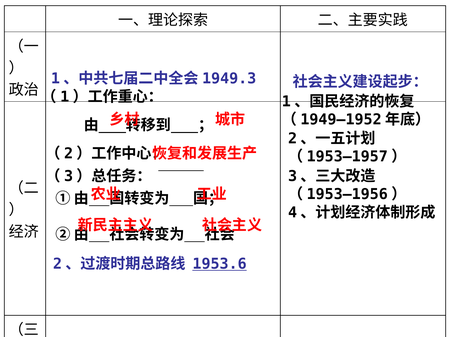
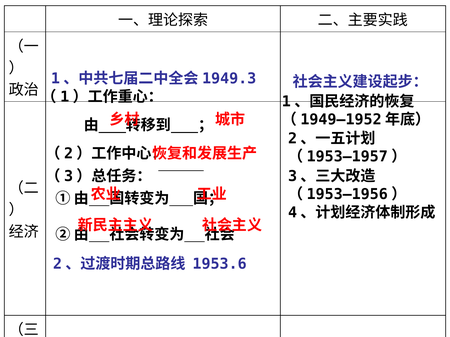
1953.6 underline: present -> none
